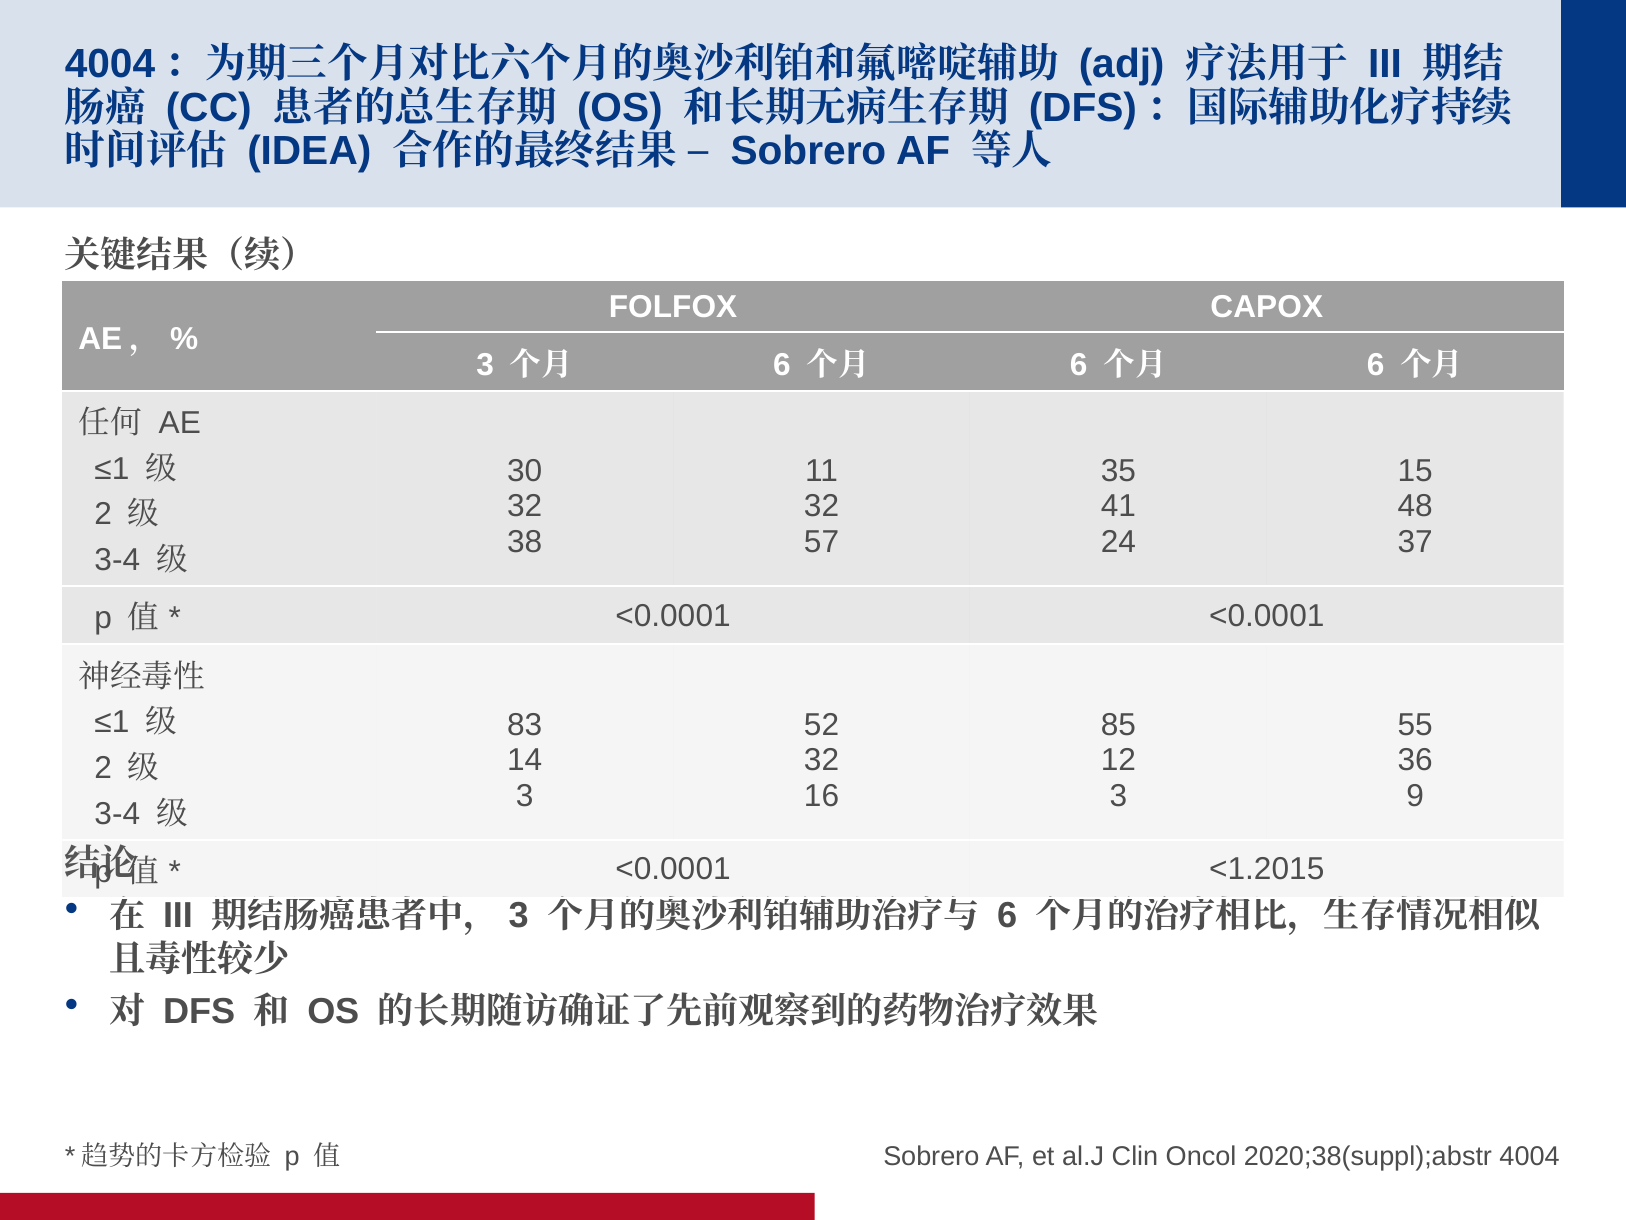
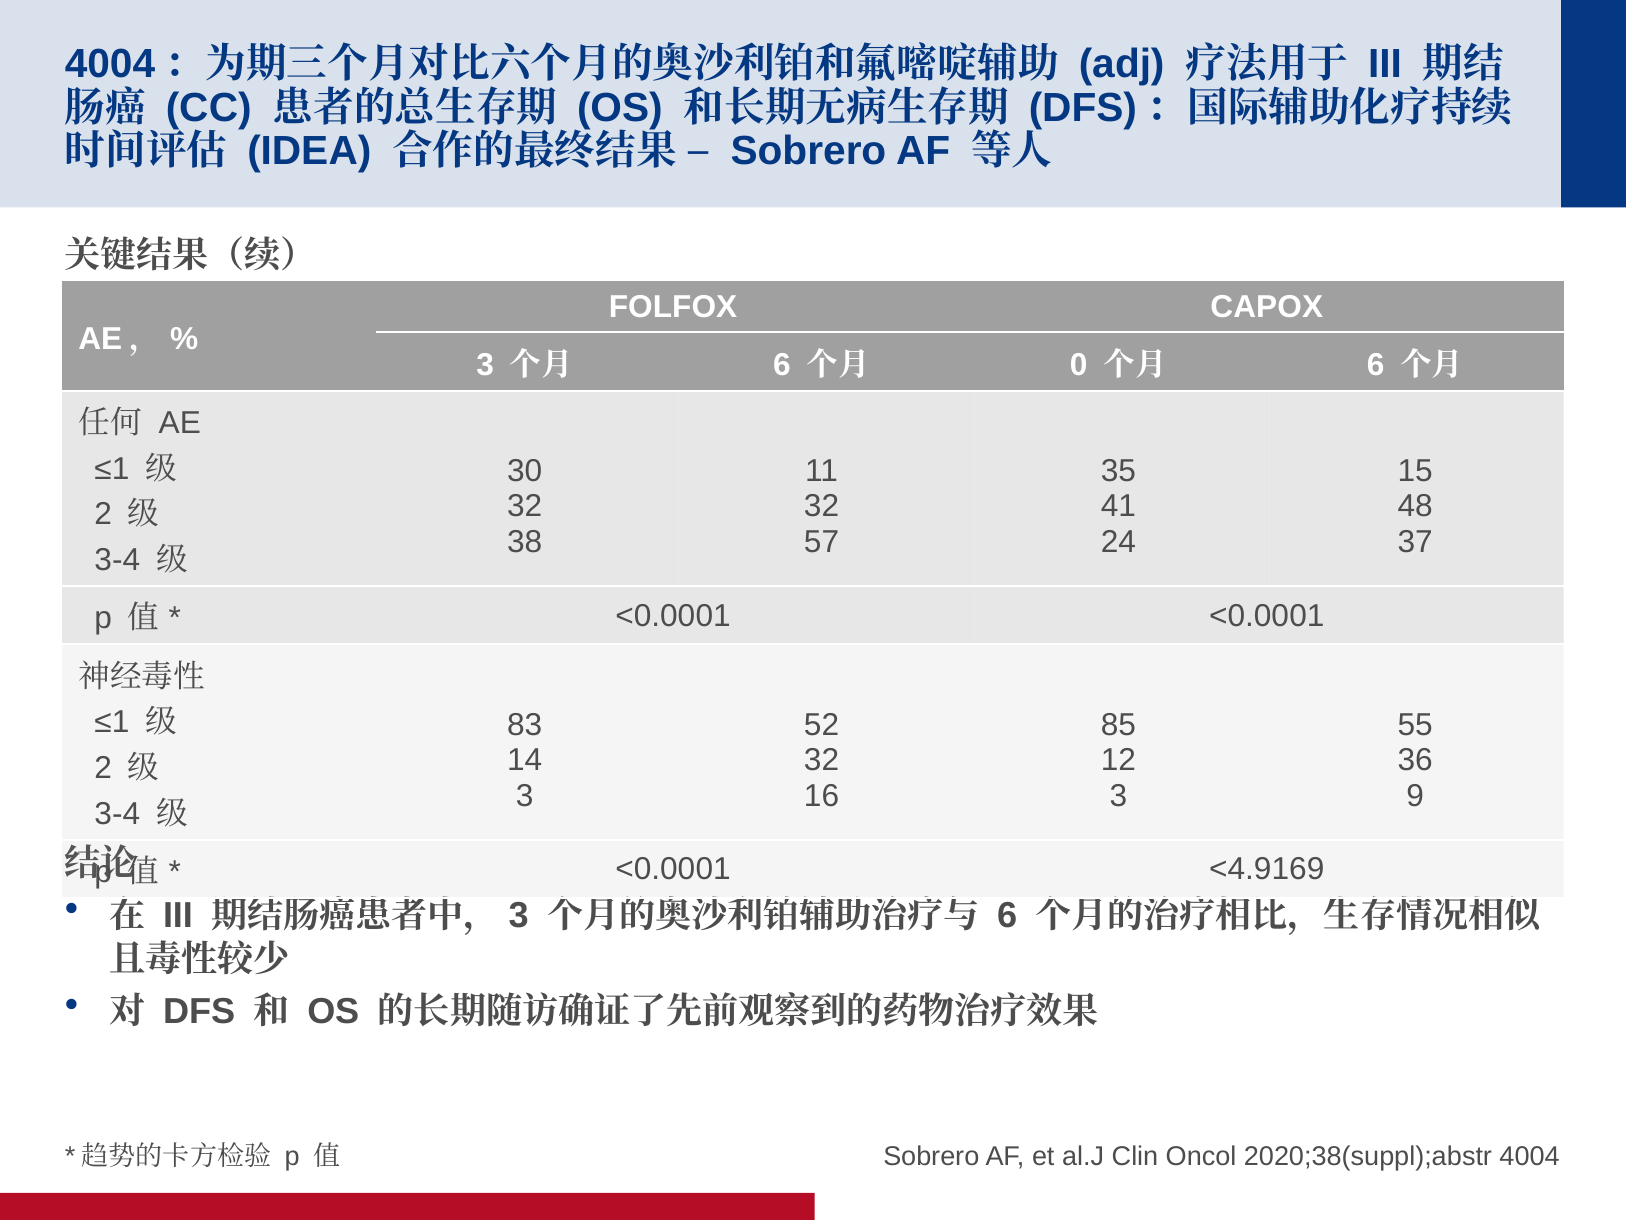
6 at (1079, 365): 6 -> 0
<1.2015: <1.2015 -> <4.9169
